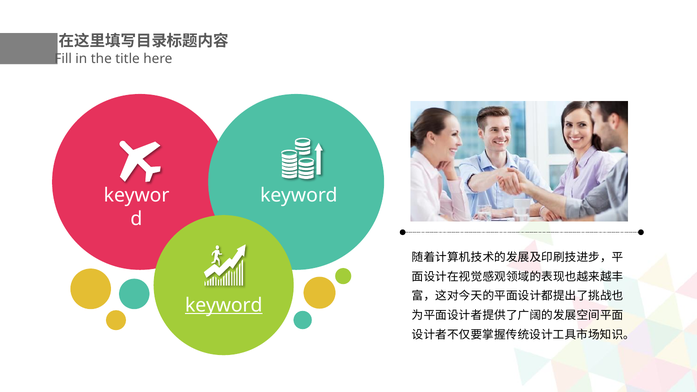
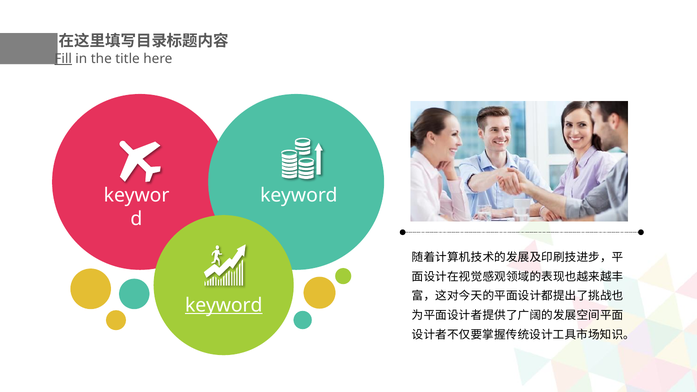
Fill underline: none -> present
